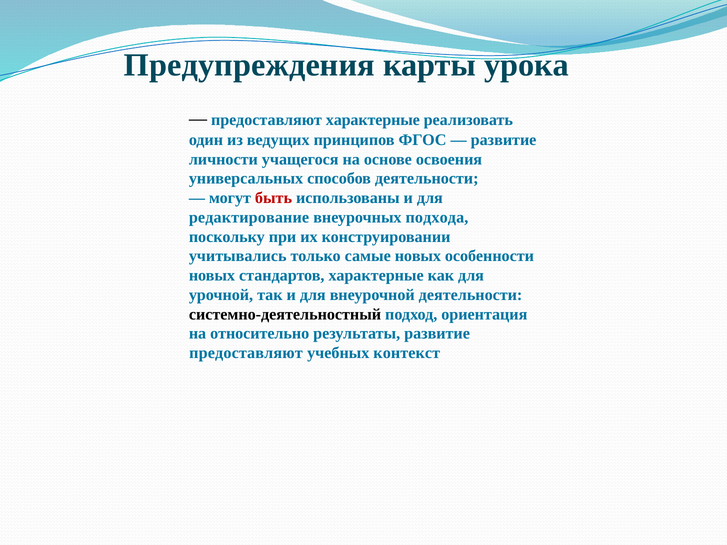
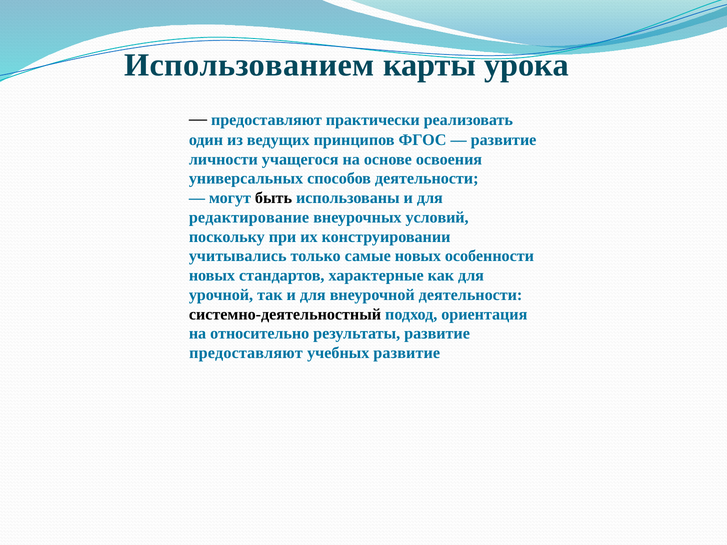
Предупреждения: Предупреждения -> Использованием
предоставляют характерные: характерные -> практически
быть colour: red -> black
подхода: подхода -> условий
учебных контекст: контекст -> развитие
